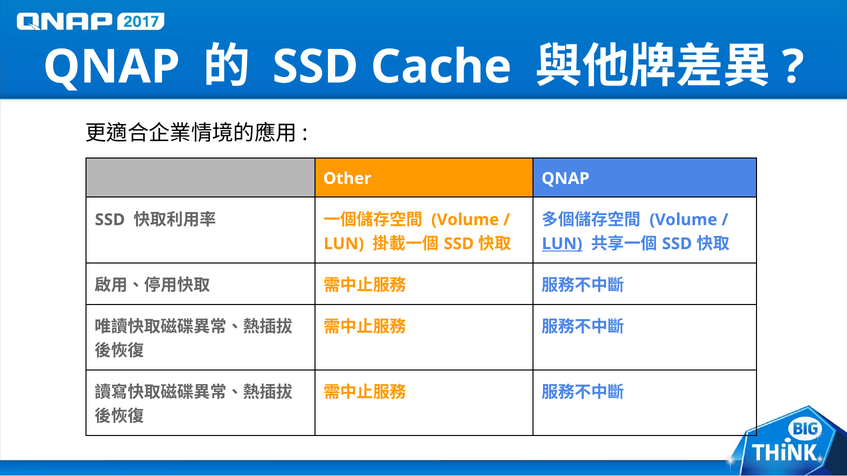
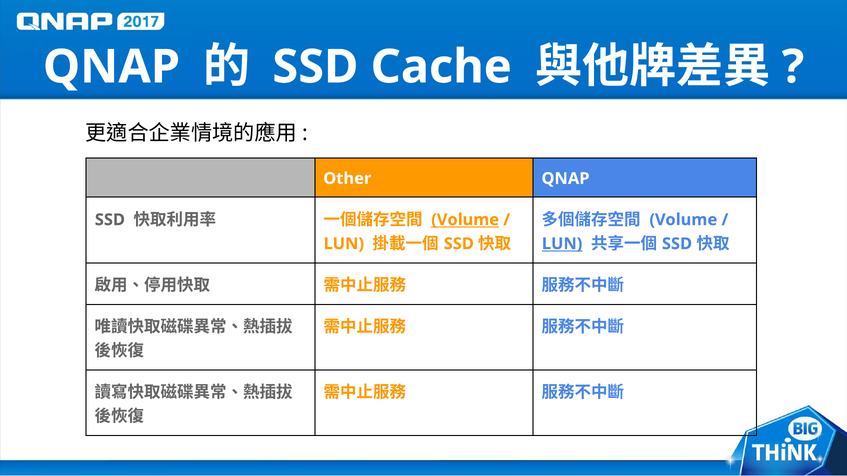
Volume at (465, 220) underline: none -> present
